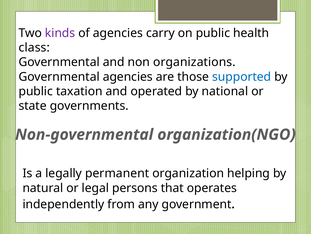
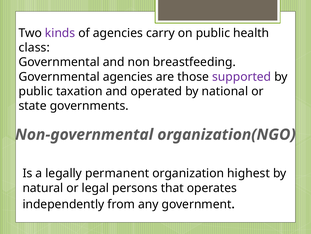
organizations: organizations -> breastfeeding
supported colour: blue -> purple
helping: helping -> highest
